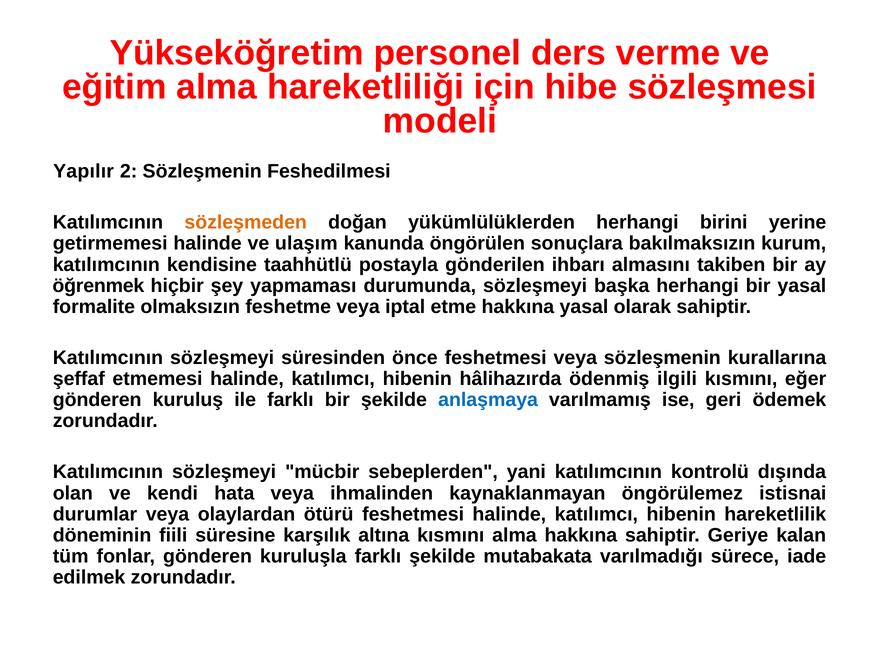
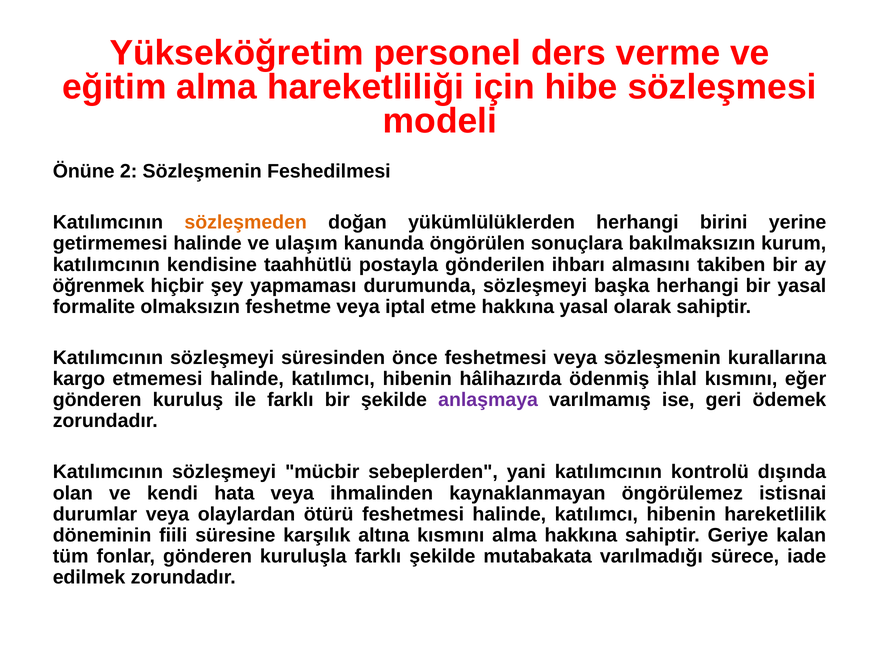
Yapılır: Yapılır -> Önüne
şeffaf: şeffaf -> kargo
ilgili: ilgili -> ihlal
anlaşmaya colour: blue -> purple
